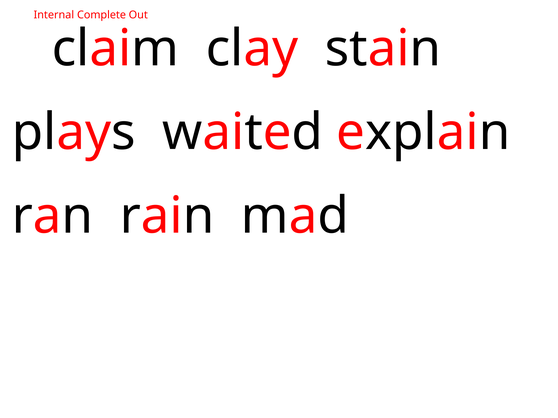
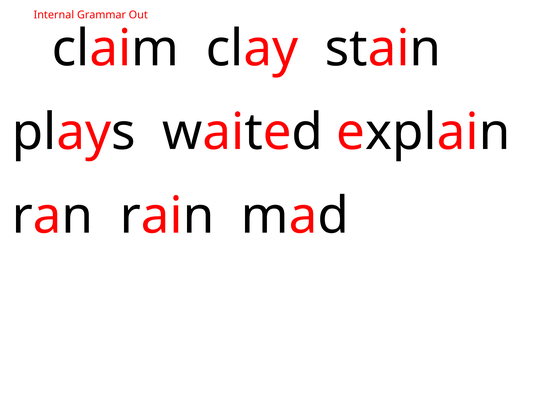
Complete: Complete -> Grammar
